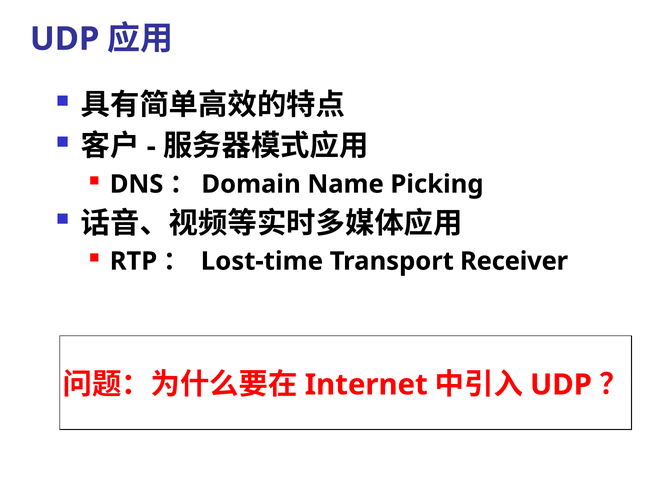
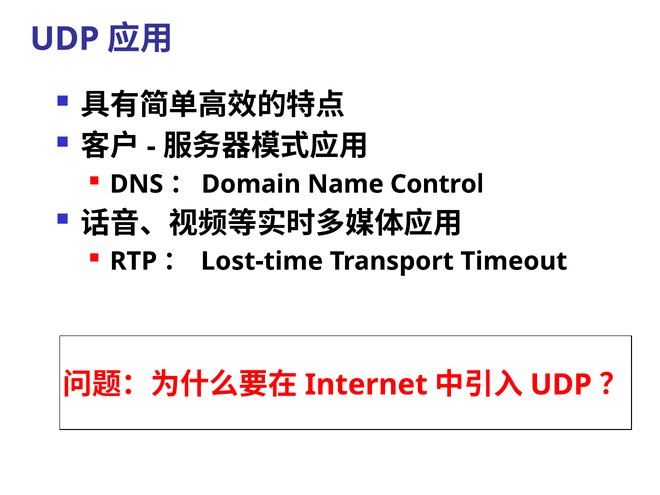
Picking: Picking -> Control
Receiver: Receiver -> Timeout
